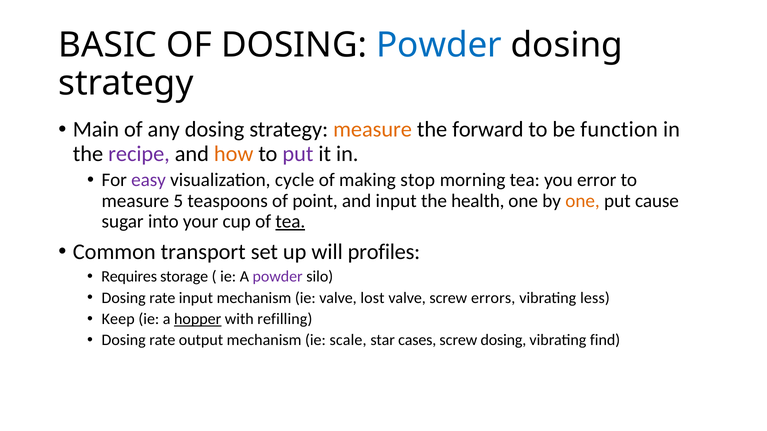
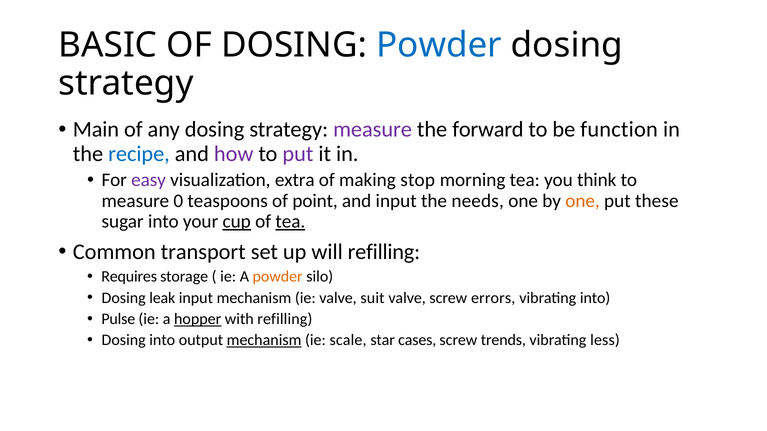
measure at (373, 130) colour: orange -> purple
recipe colour: purple -> blue
how colour: orange -> purple
cycle: cycle -> extra
error: error -> think
5: 5 -> 0
health: health -> needs
cause: cause -> these
cup underline: none -> present
will profiles: profiles -> refilling
powder at (278, 277) colour: purple -> orange
rate at (162, 298): rate -> leak
lost: lost -> suit
vibrating less: less -> into
Keep: Keep -> Pulse
rate at (162, 341): rate -> into
mechanism at (264, 341) underline: none -> present
screw dosing: dosing -> trends
find: find -> less
